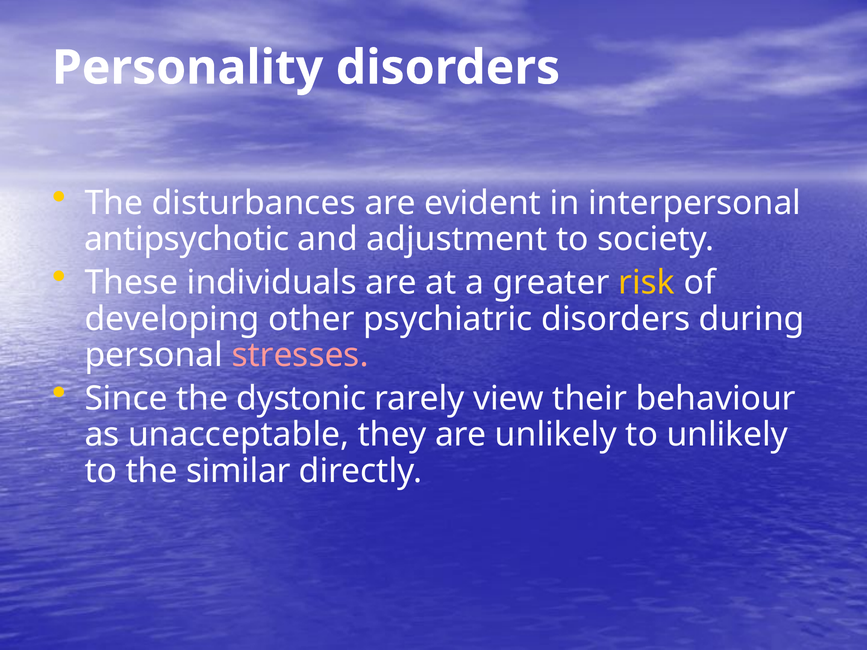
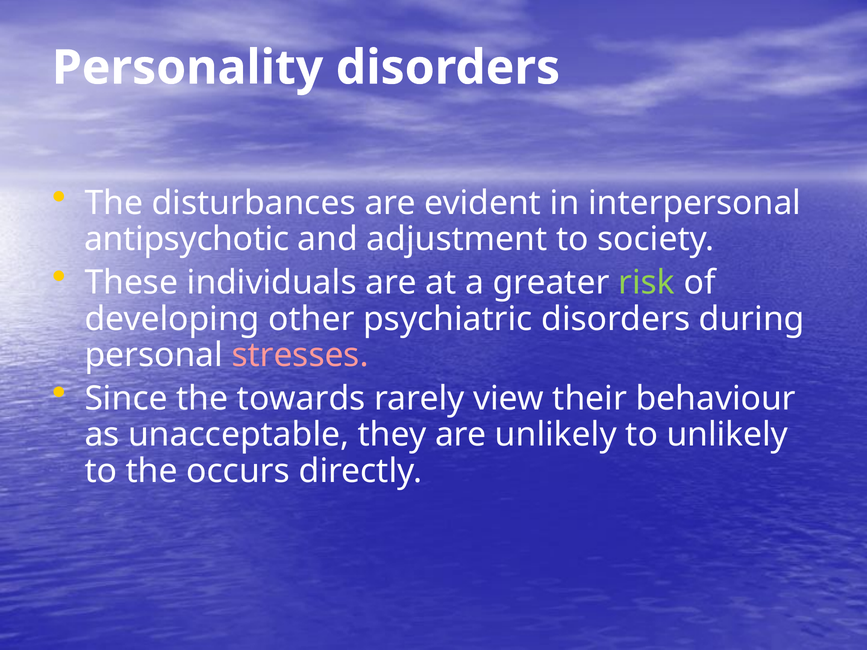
risk colour: yellow -> light green
dystonic: dystonic -> towards
similar: similar -> occurs
